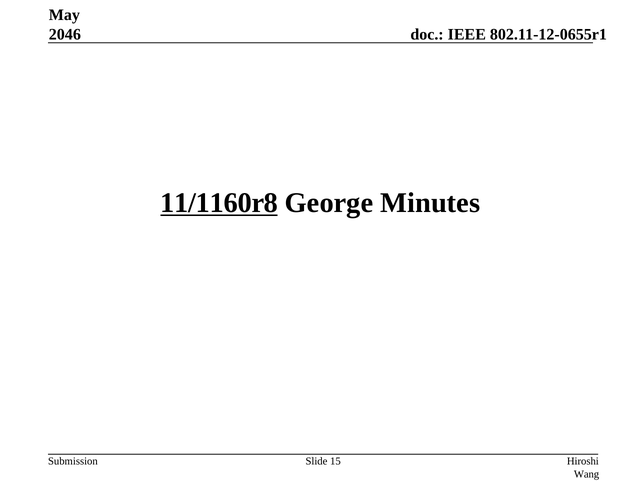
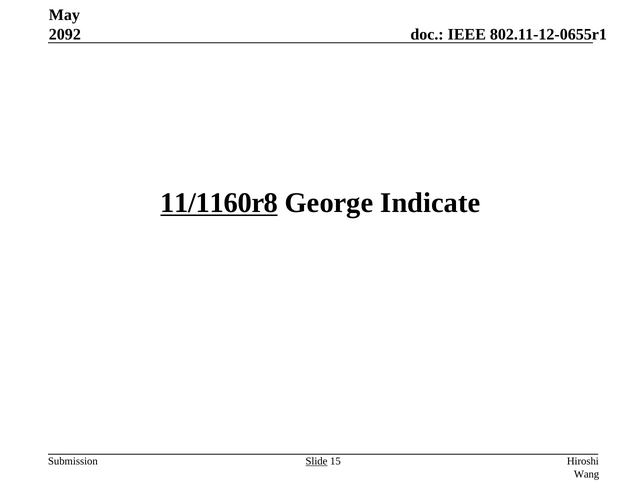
2046: 2046 -> 2092
Minutes: Minutes -> Indicate
Slide underline: none -> present
